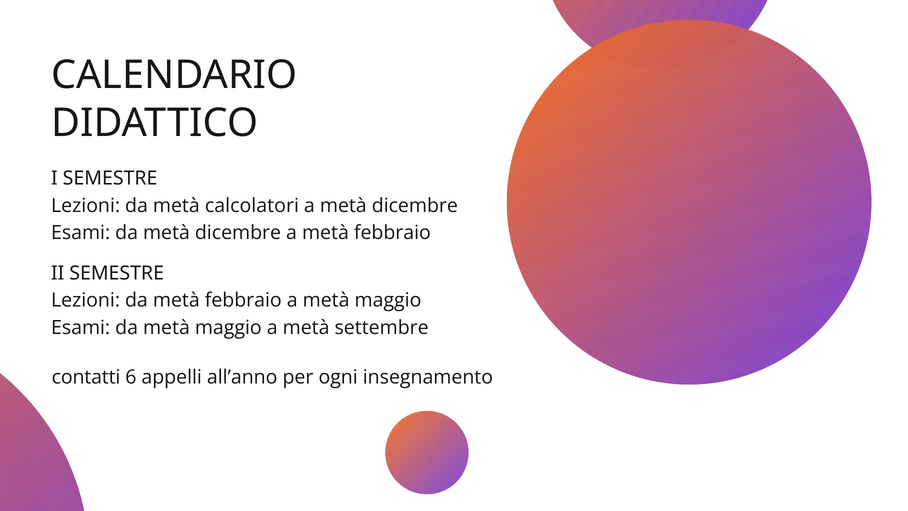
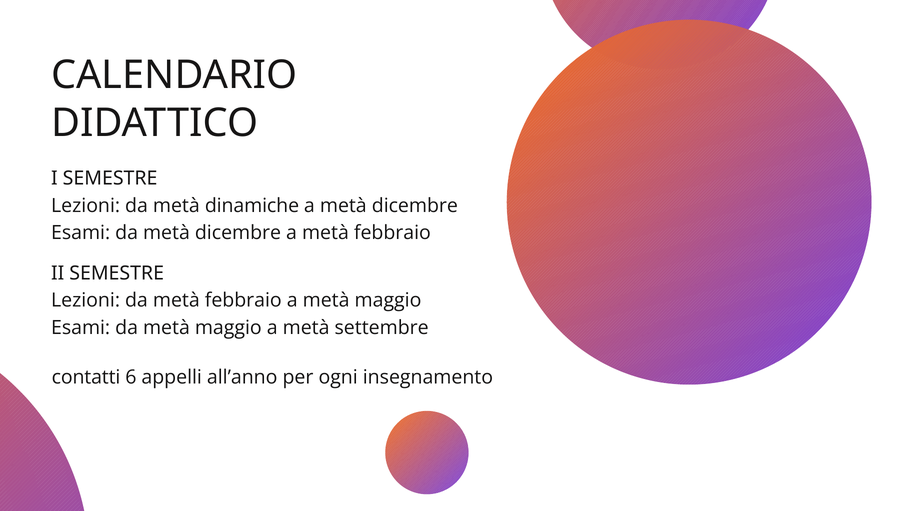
calcolatori: calcolatori -> dinamiche
